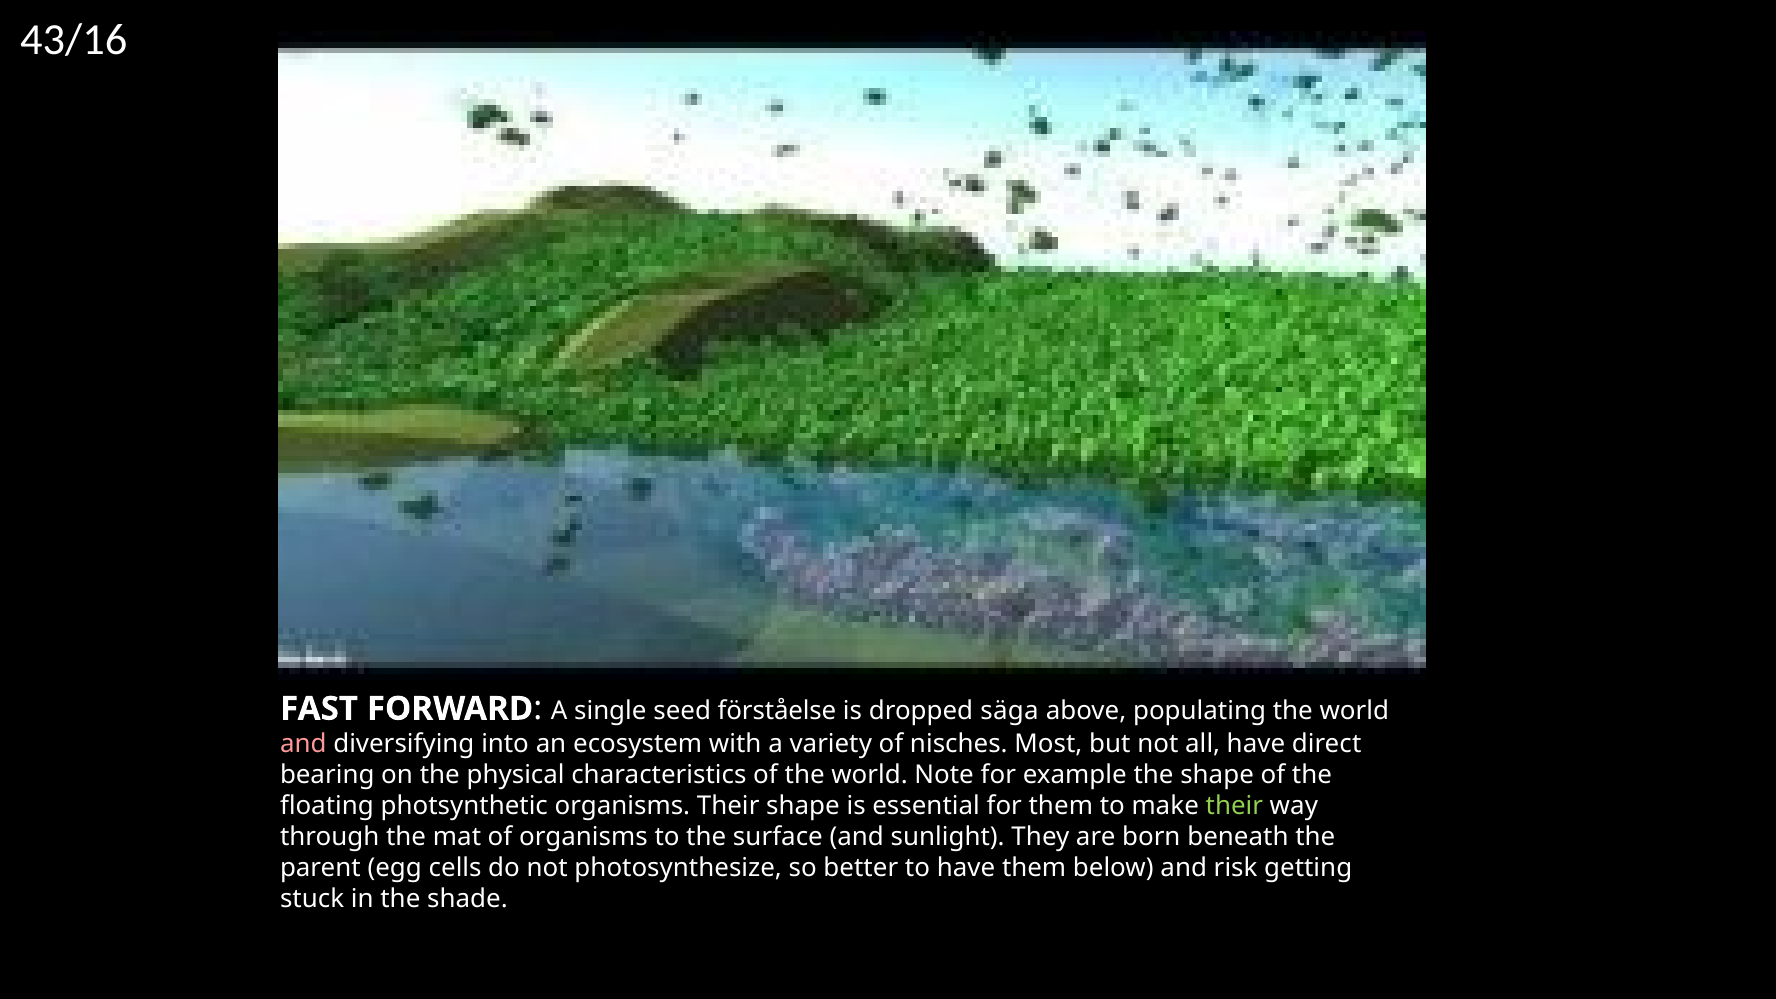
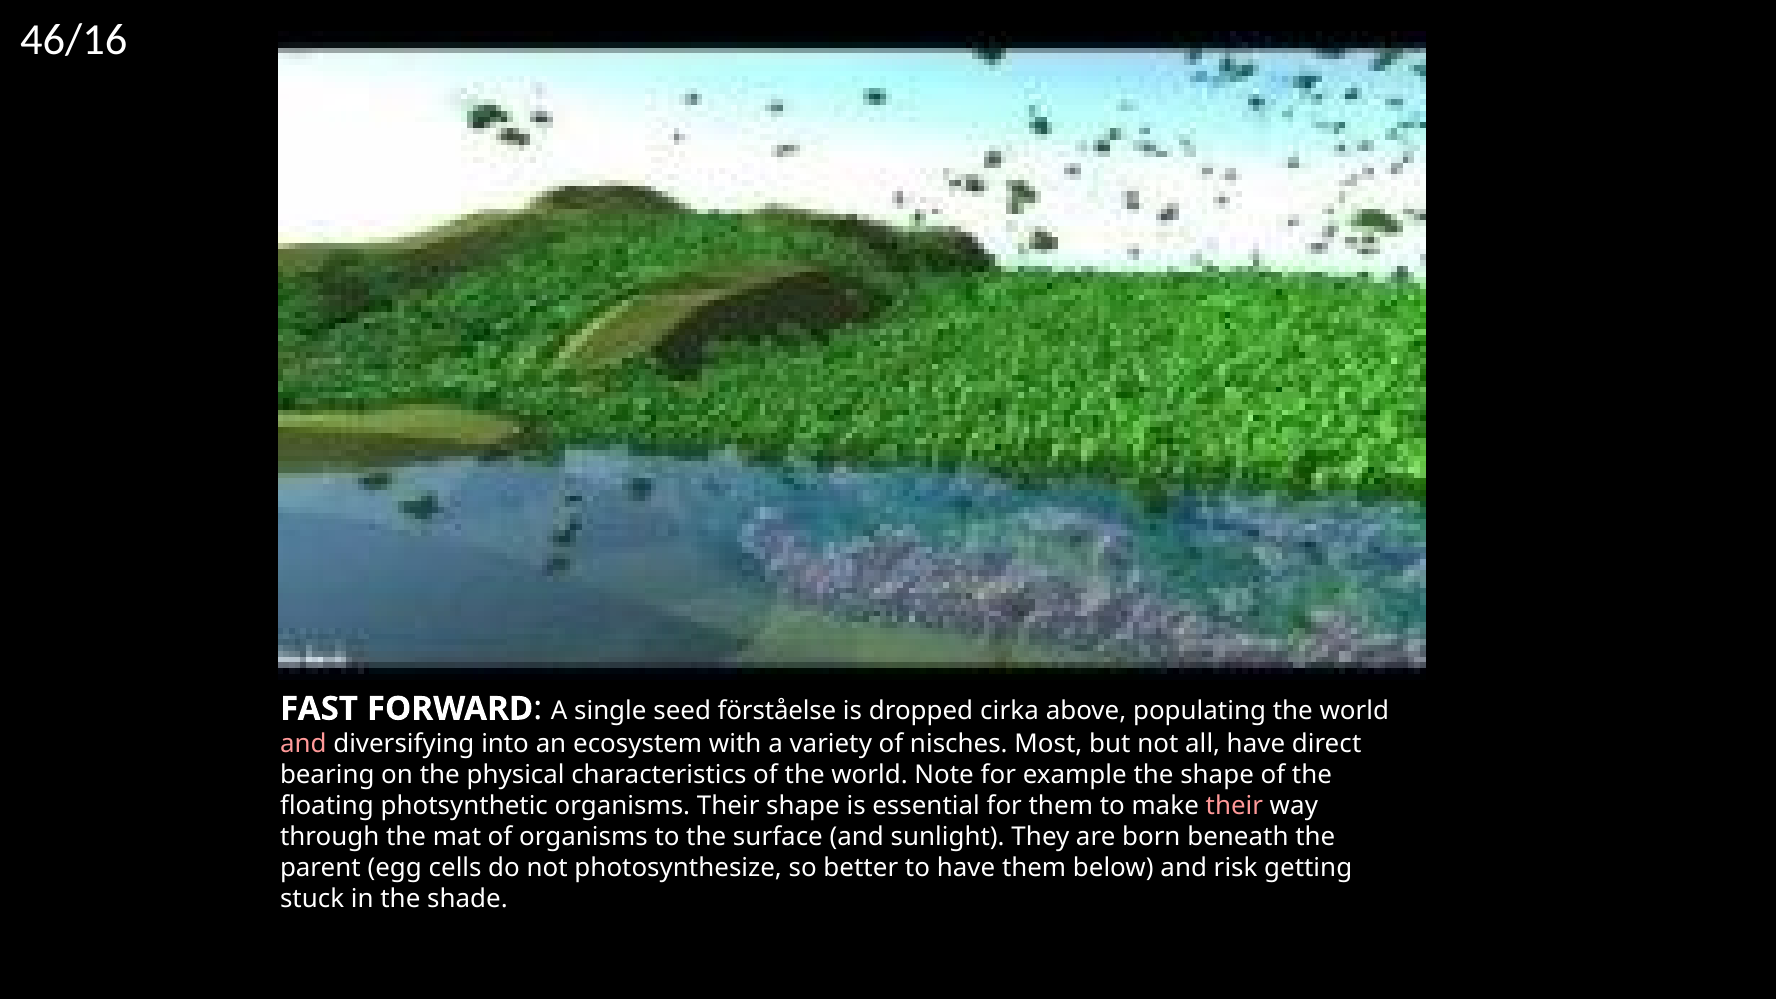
43/16: 43/16 -> 46/16
säga: säga -> cirka
their at (1234, 806) colour: light green -> pink
